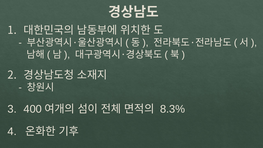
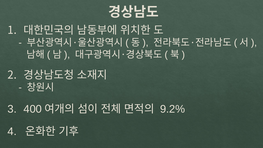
8.3%: 8.3% -> 9.2%
